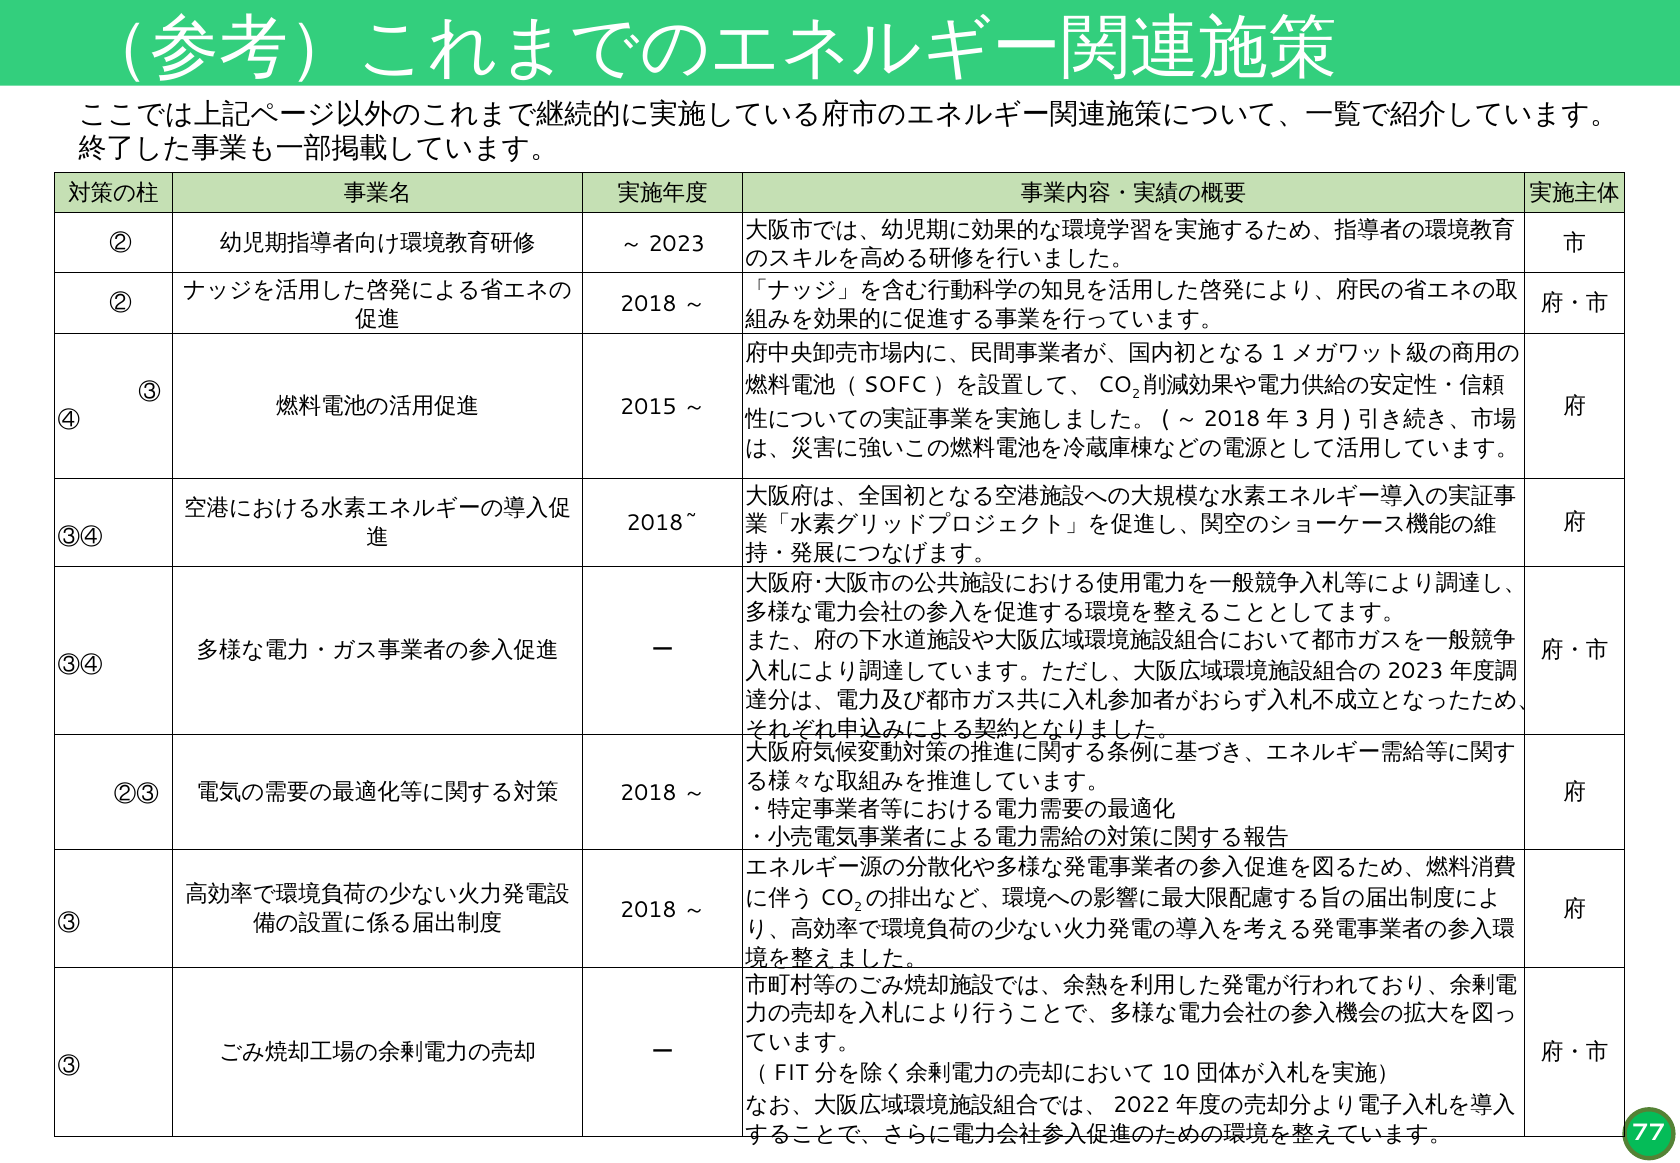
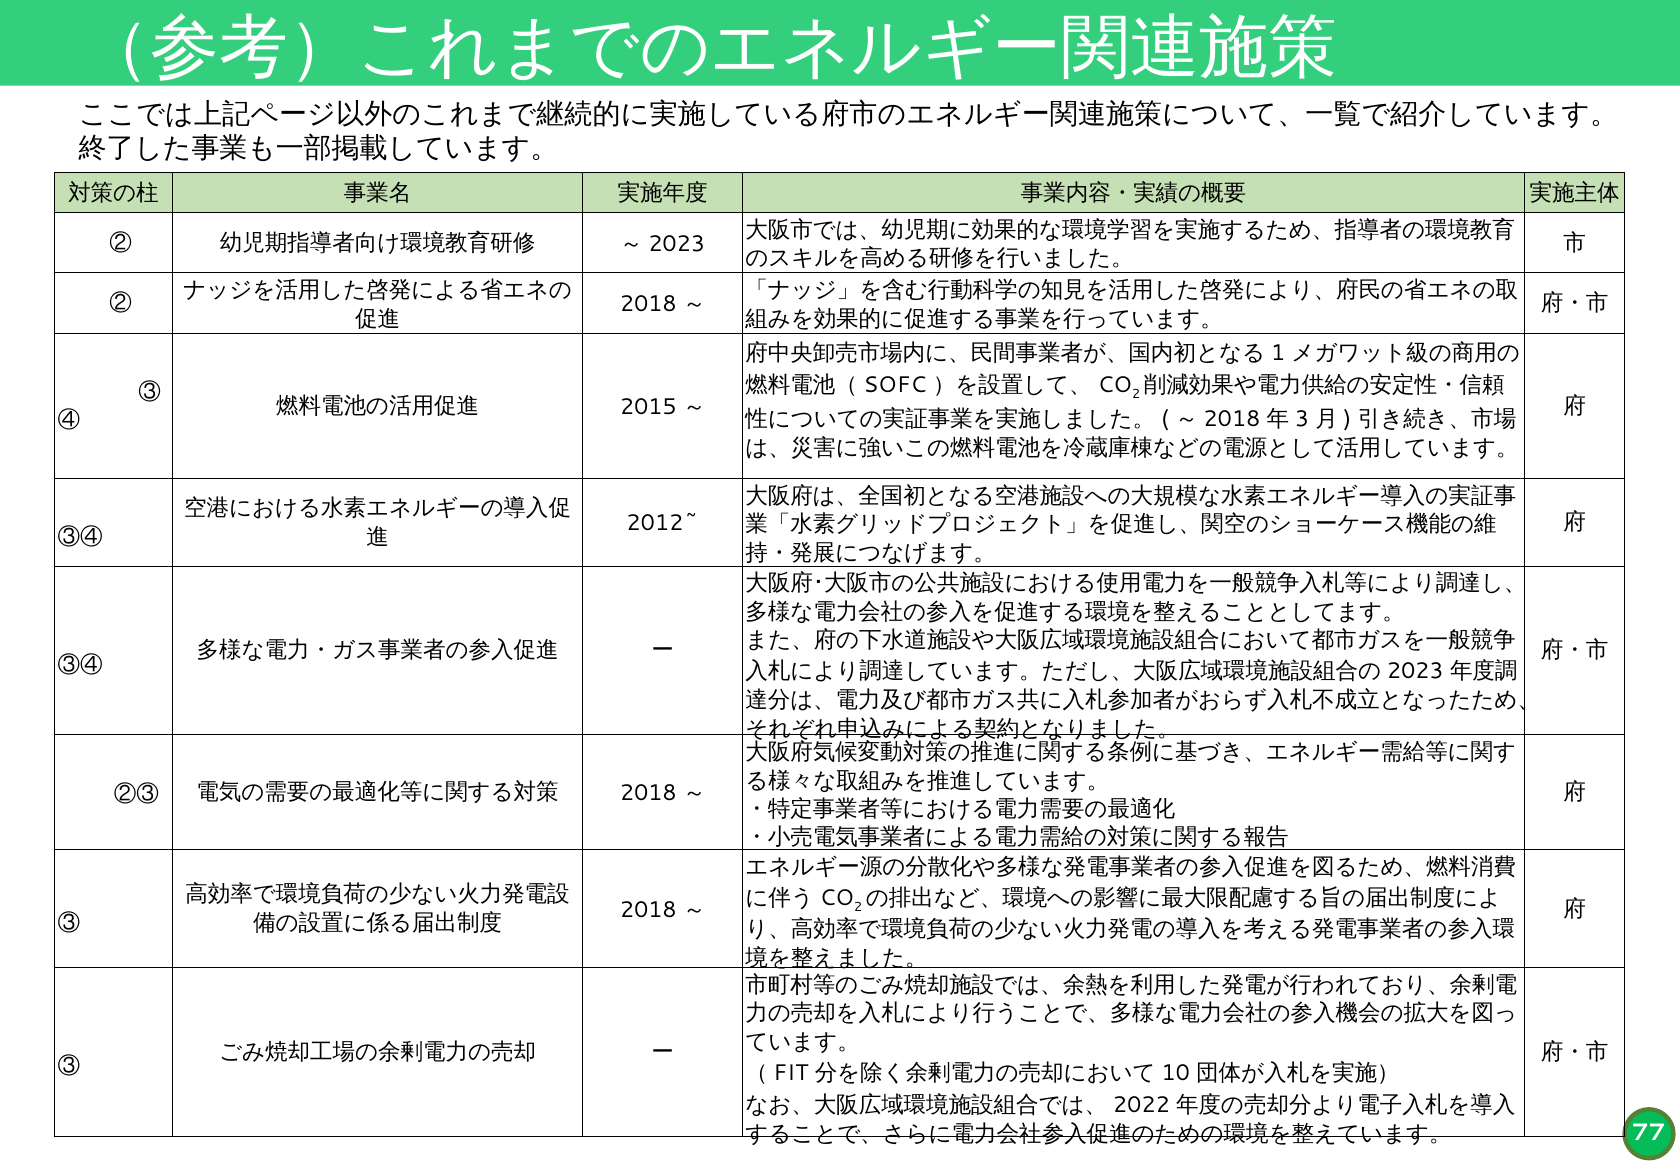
2018~: 2018~ -> 2012~
